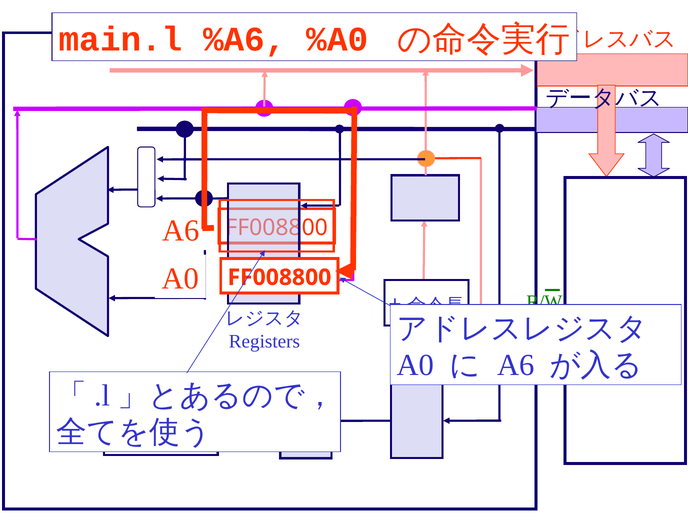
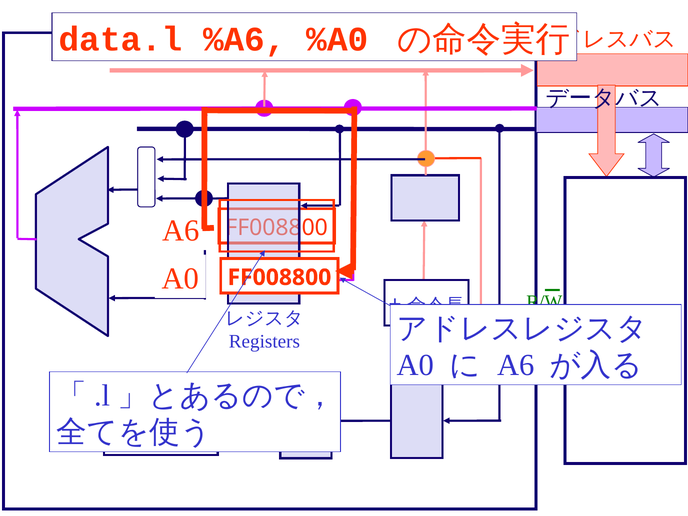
main.l: main.l -> data.l
